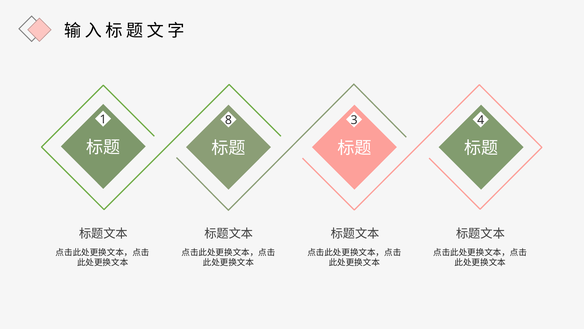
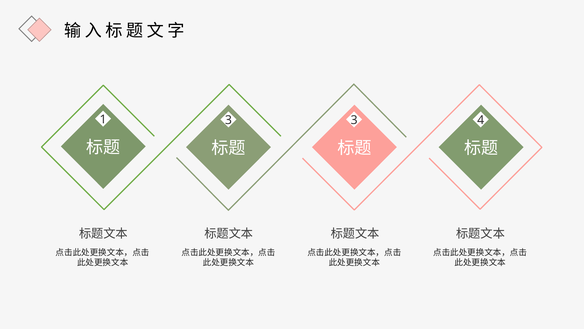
1 8: 8 -> 3
